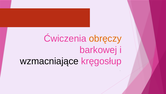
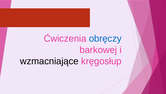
obręczy colour: orange -> blue
